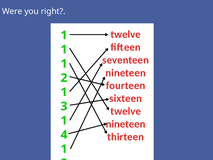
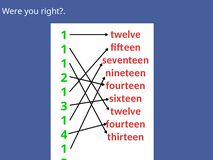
nineteen at (126, 124): nineteen -> fourteen
